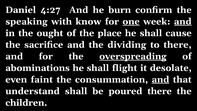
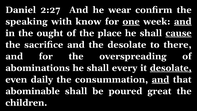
4:27: 4:27 -> 2:27
burn: burn -> wear
cause underline: none -> present
the dividing: dividing -> desolate
overspreading underline: present -> none
flight: flight -> every
desolate at (171, 68) underline: none -> present
faint: faint -> daily
understand: understand -> abominable
poured there: there -> great
